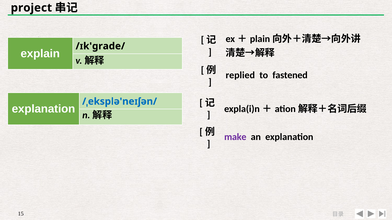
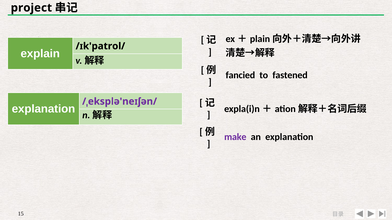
/ɪk'grade/: /ɪk'grade/ -> /ɪk'patrol/
replied: replied -> fancied
/ˌeksplə'neɪʃən/ colour: blue -> purple
